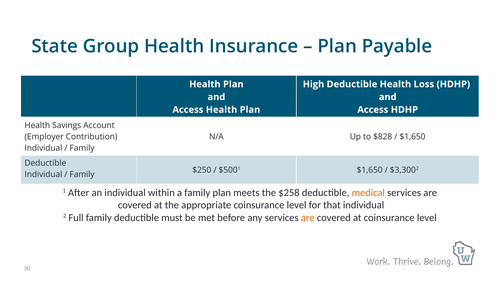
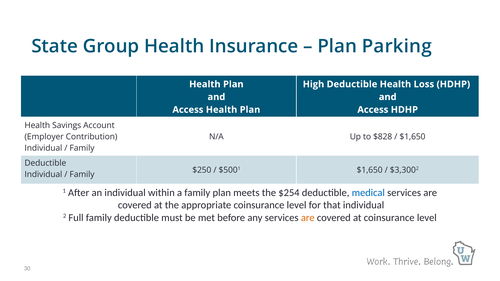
Payable: Payable -> Parking
$258: $258 -> $254
medical colour: orange -> blue
